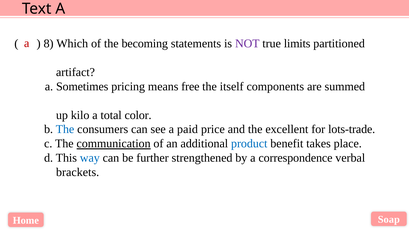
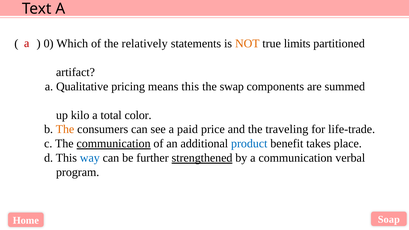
8: 8 -> 0
becoming: becoming -> relatively
NOT colour: purple -> orange
Sometimes: Sometimes -> Qualitative
means free: free -> this
itself: itself -> swap
The at (65, 129) colour: blue -> orange
excellent: excellent -> traveling
lots-trade: lots-trade -> life-trade
strengthened underline: none -> present
a correspondence: correspondence -> communication
brackets: brackets -> program
